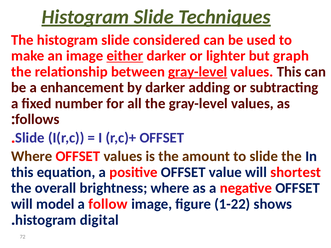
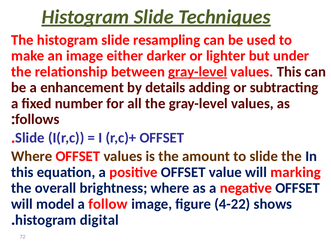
considered: considered -> resampling
either underline: present -> none
graph: graph -> under
by darker: darker -> details
shortest: shortest -> marking
1-22: 1-22 -> 4-22
